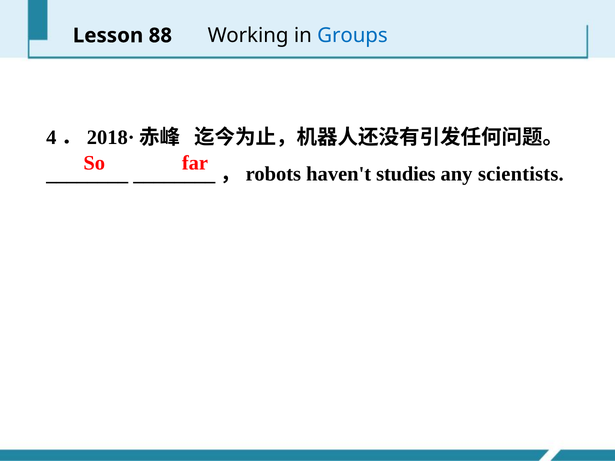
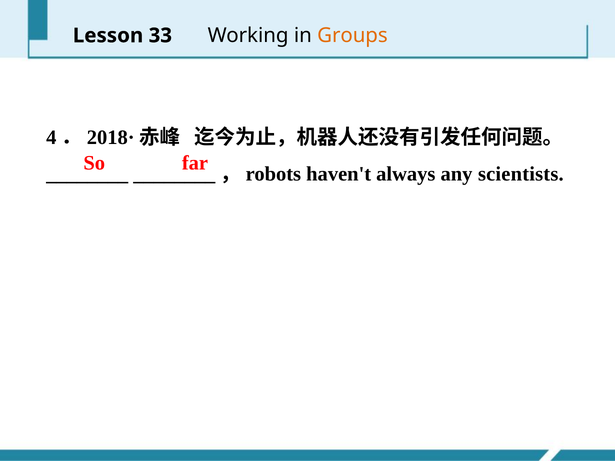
88: 88 -> 33
Groups colour: blue -> orange
studies: studies -> always
